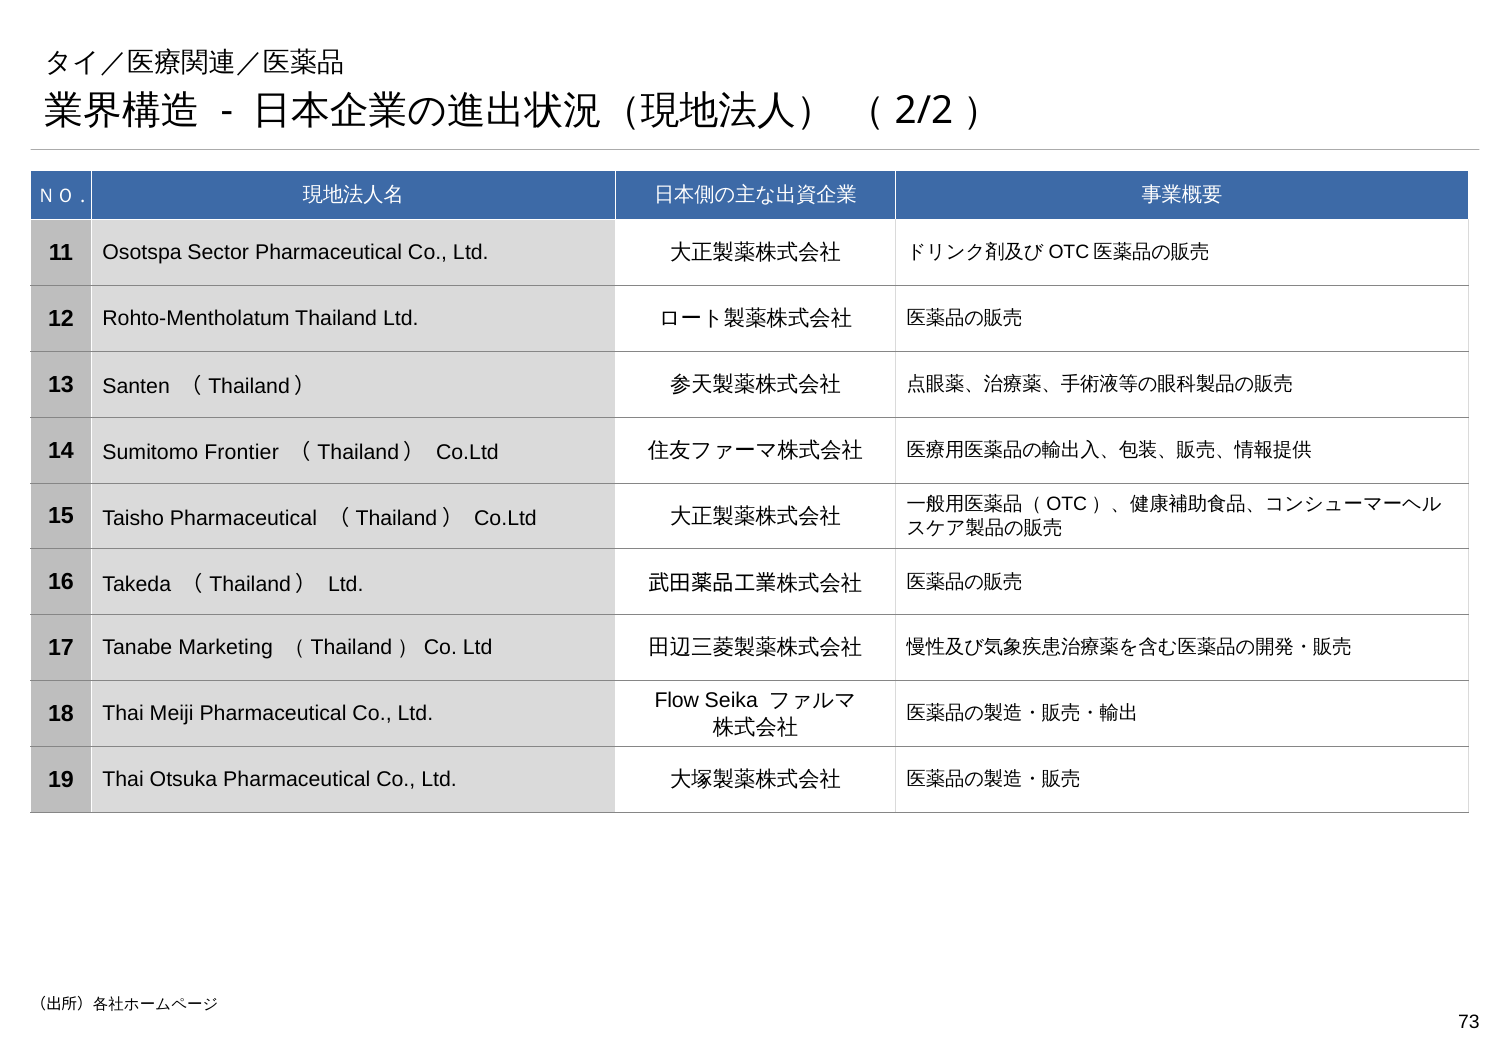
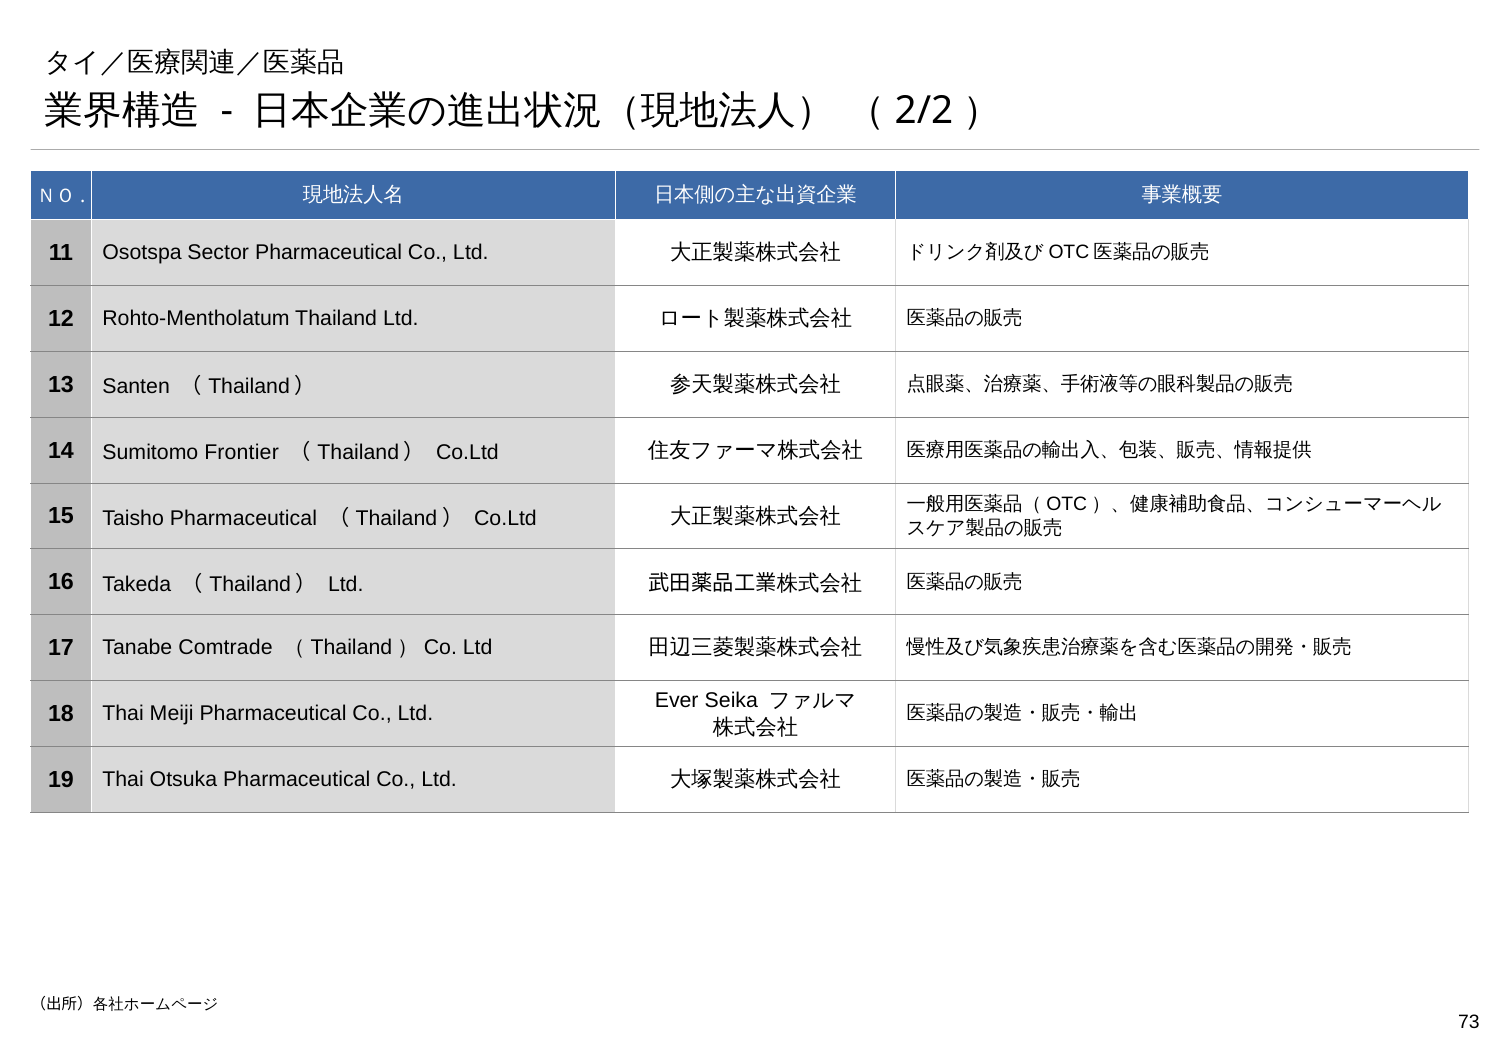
Marketing: Marketing -> Comtrade
Flow: Flow -> Ever
